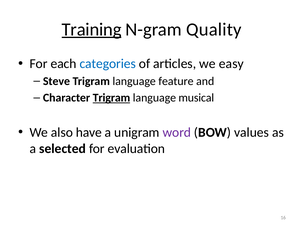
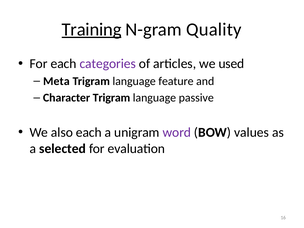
categories colour: blue -> purple
easy: easy -> used
Steve: Steve -> Meta
Trigram at (111, 98) underline: present -> none
musical: musical -> passive
also have: have -> each
